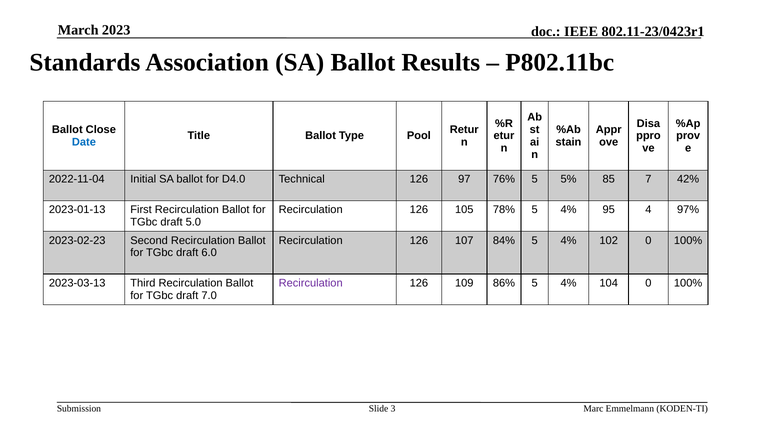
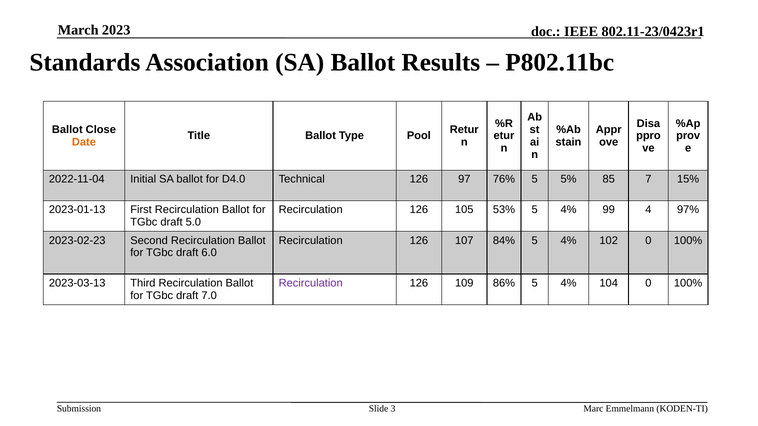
Date colour: blue -> orange
42%: 42% -> 15%
78%: 78% -> 53%
95: 95 -> 99
